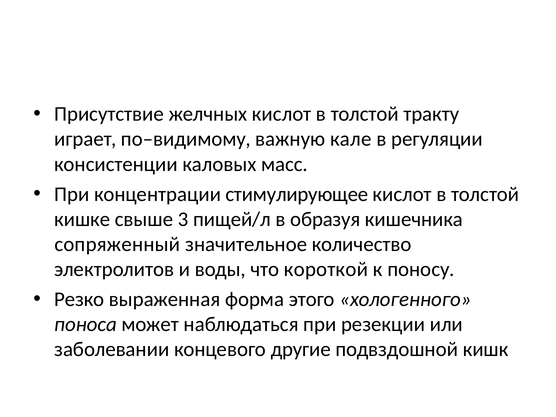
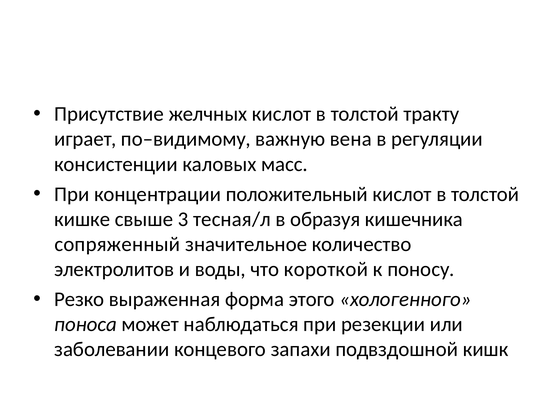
кале: кале -> вена
стимулирующее: стимулирующее -> положительный
пищей/л: пищей/л -> тесная/л
другие: другие -> запахи
